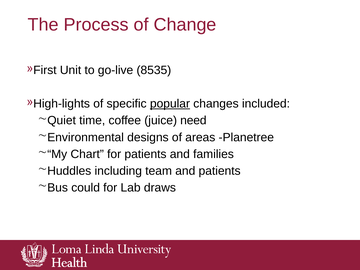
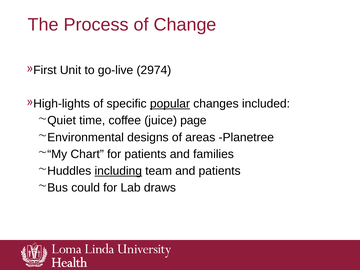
8535: 8535 -> 2974
need: need -> page
including underline: none -> present
